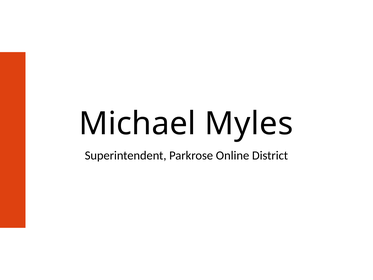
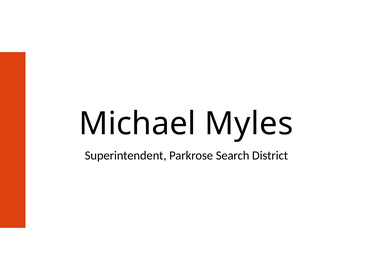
Online: Online -> Search
